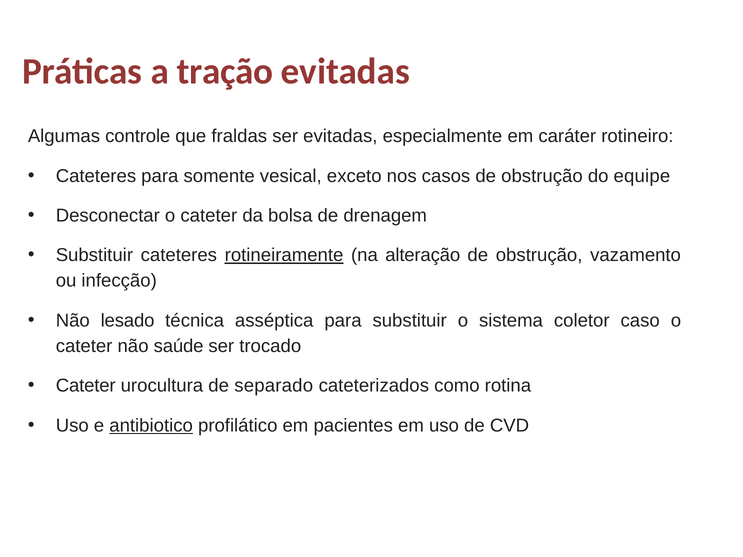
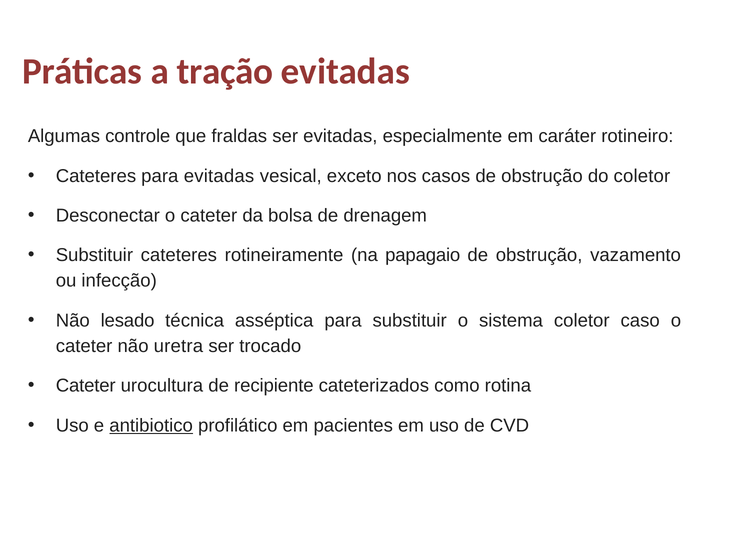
para somente: somente -> evitadas
do equipe: equipe -> coletor
rotineiramente underline: present -> none
alteração: alteração -> papagaio
saúde: saúde -> uretra
separado: separado -> recipiente
